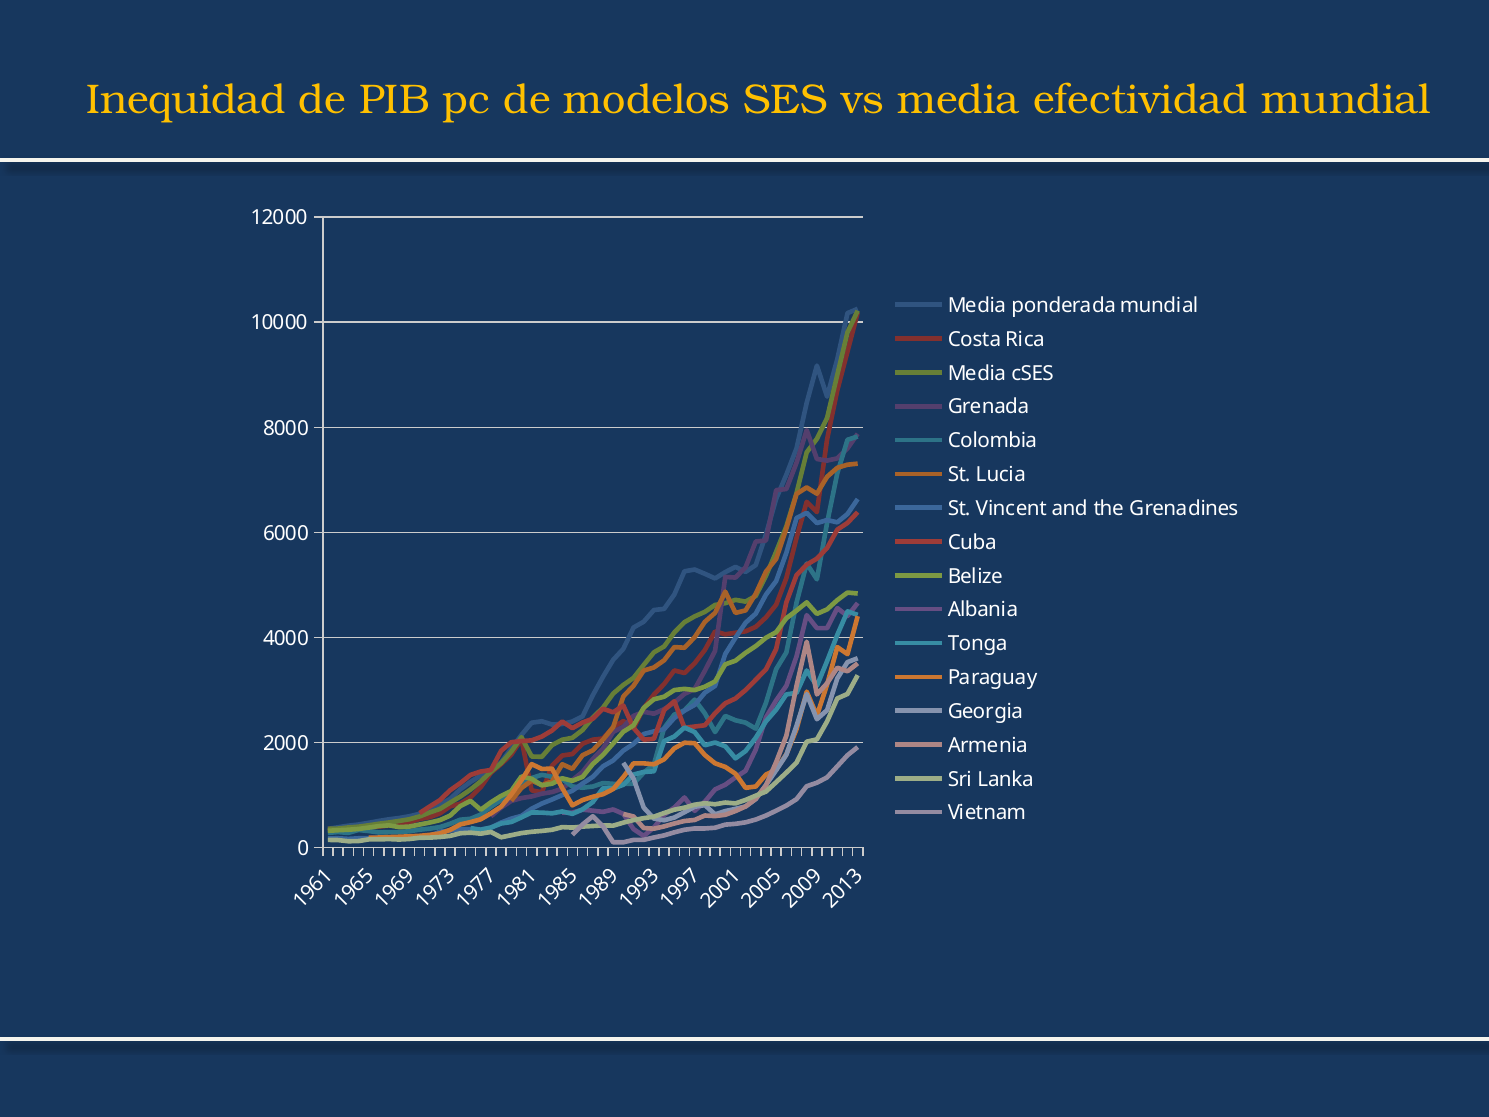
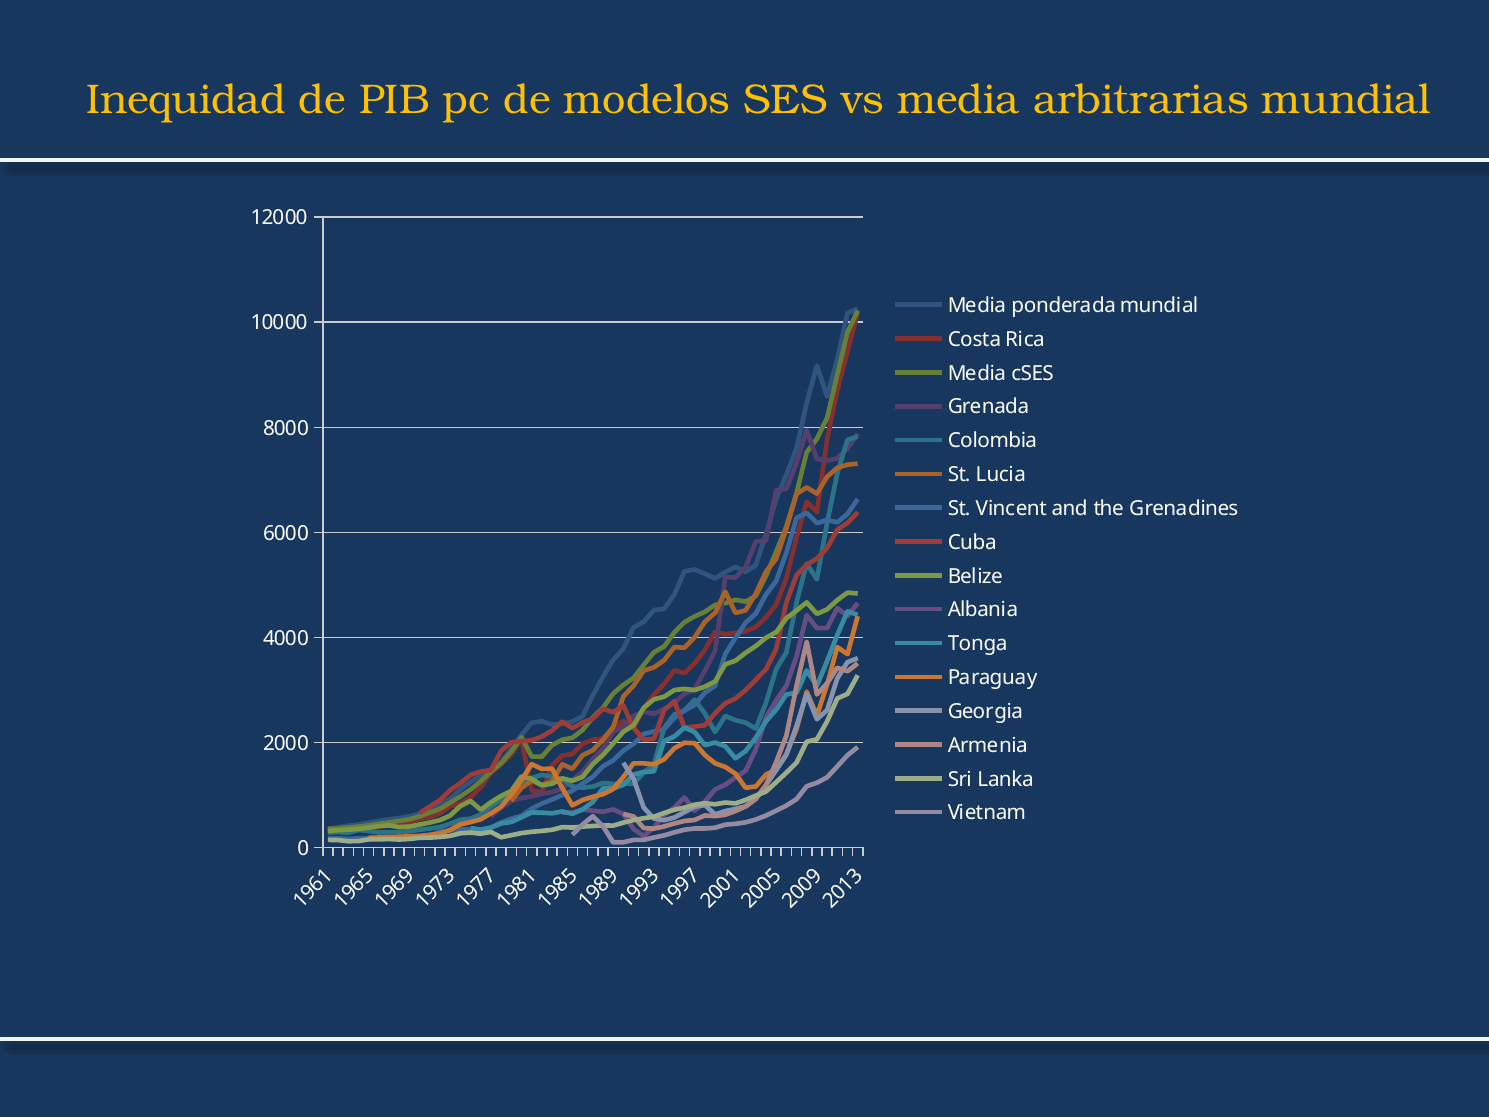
efectividad: efectividad -> arbitrarias
